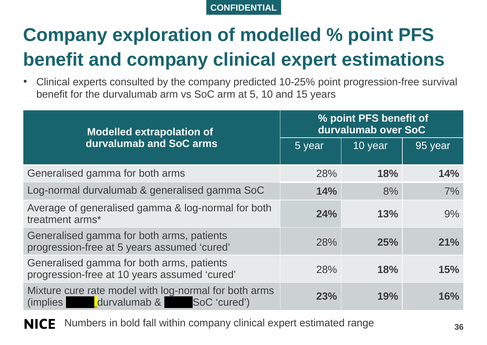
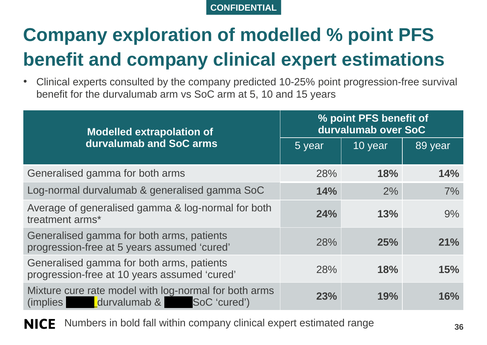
95: 95 -> 89
8%: 8% -> 2%
